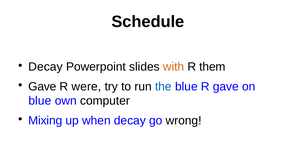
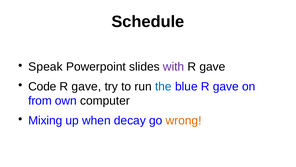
Decay at (46, 67): Decay -> Speak
with colour: orange -> purple
them at (212, 67): them -> gave
Gave at (42, 86): Gave -> Code
were at (86, 86): were -> gave
blue at (40, 101): blue -> from
wrong colour: black -> orange
